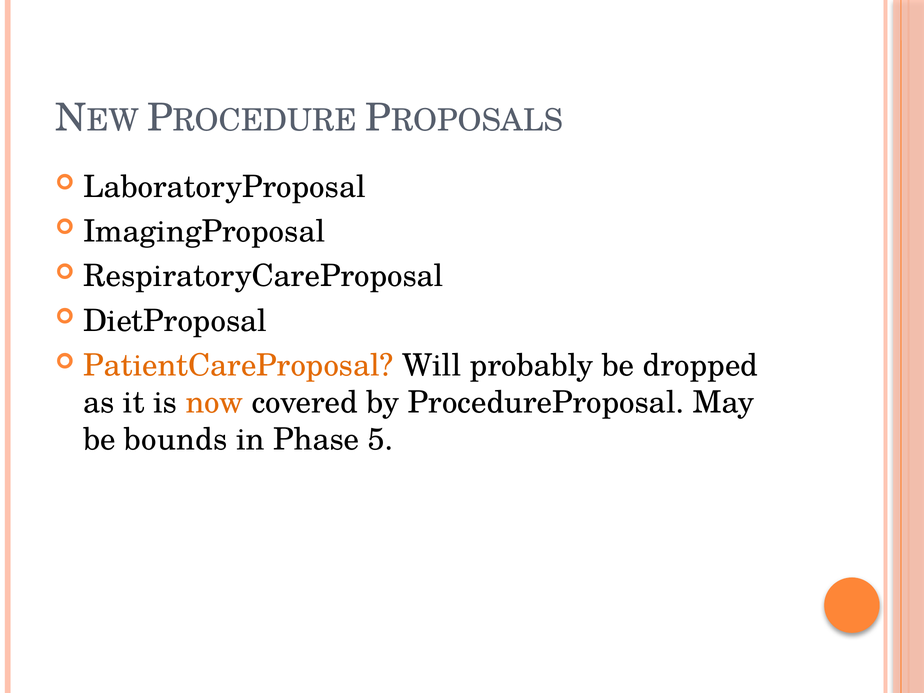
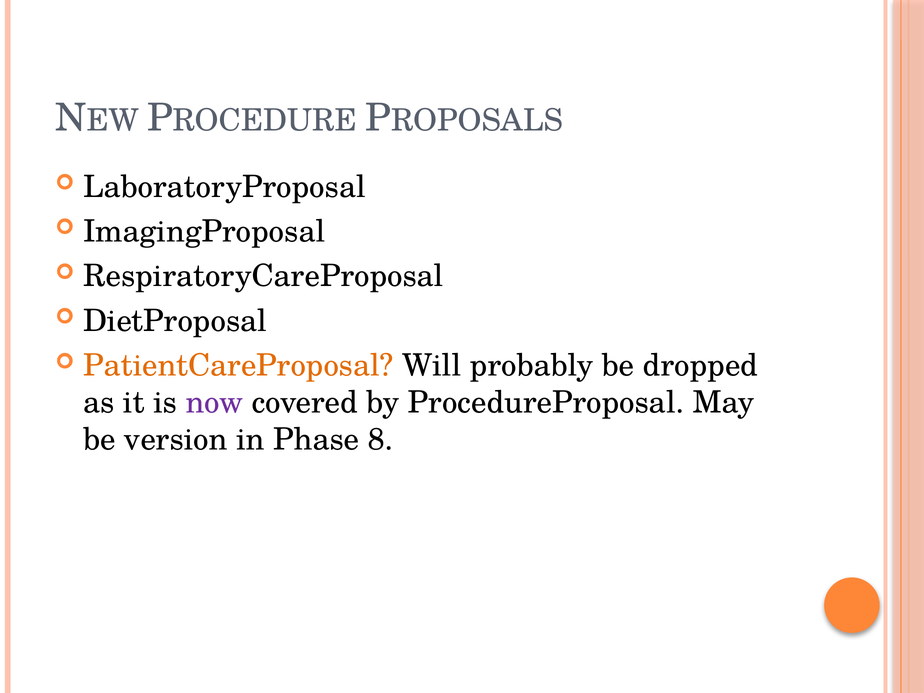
now colour: orange -> purple
bounds: bounds -> version
5: 5 -> 8
